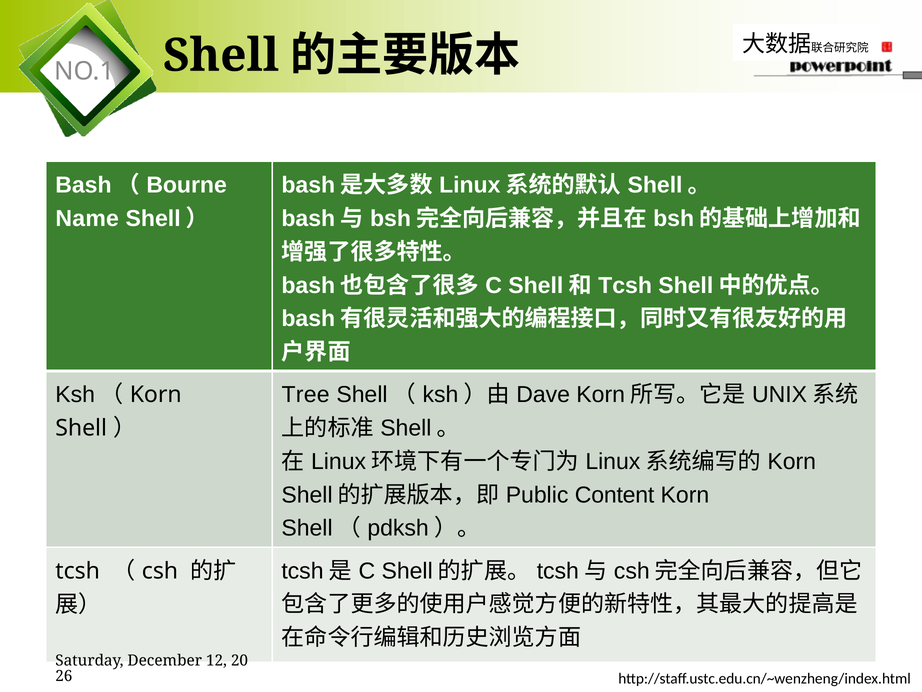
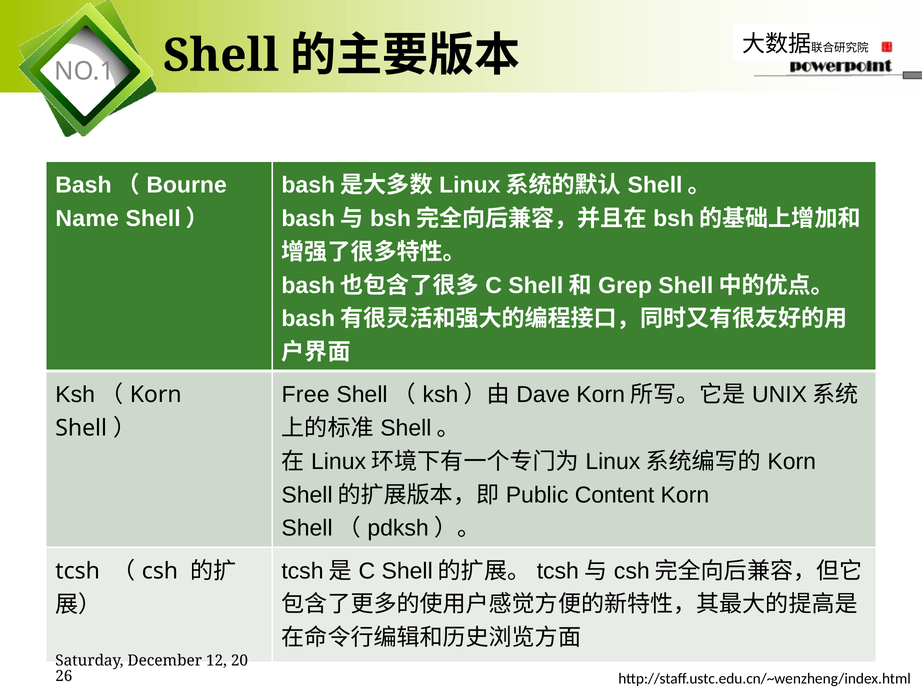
Tcsh at (625, 285): Tcsh -> Grep
Tree: Tree -> Free
